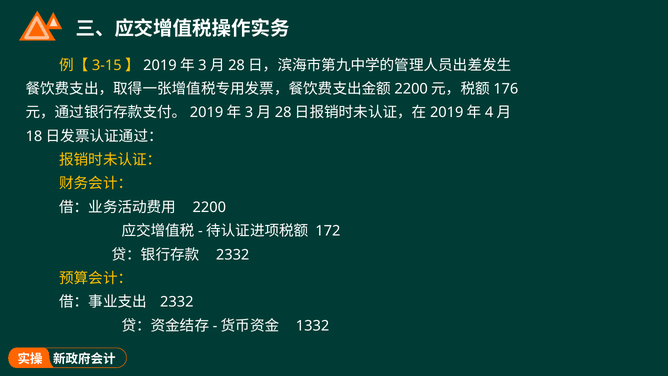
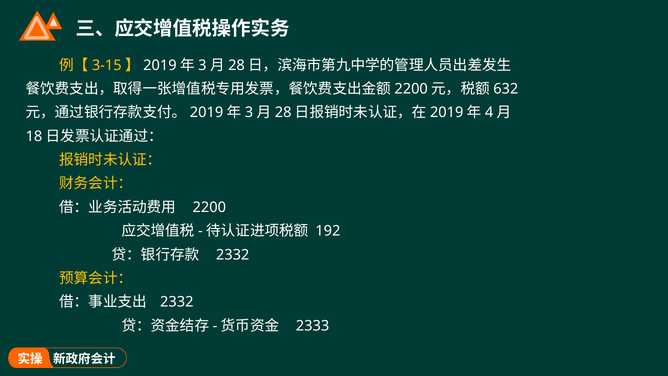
176: 176 -> 632
172: 172 -> 192
1332: 1332 -> 2333
